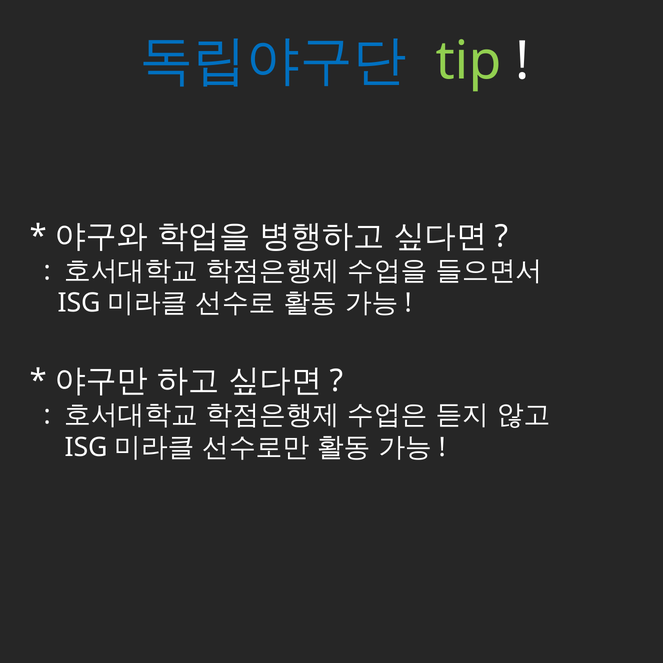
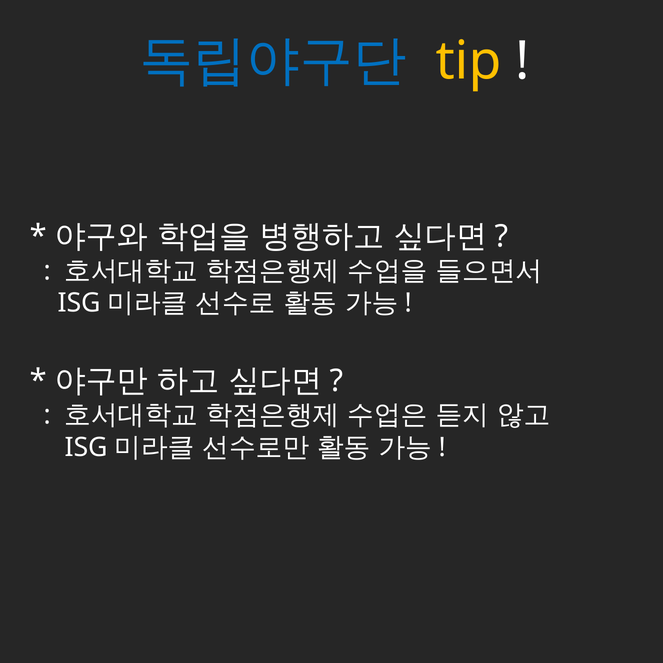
tip colour: light green -> yellow
